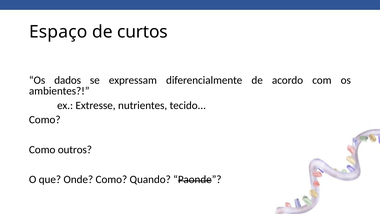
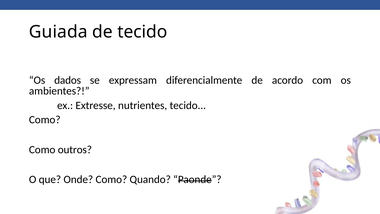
Espaço: Espaço -> Guiada
de curtos: curtos -> tecido
